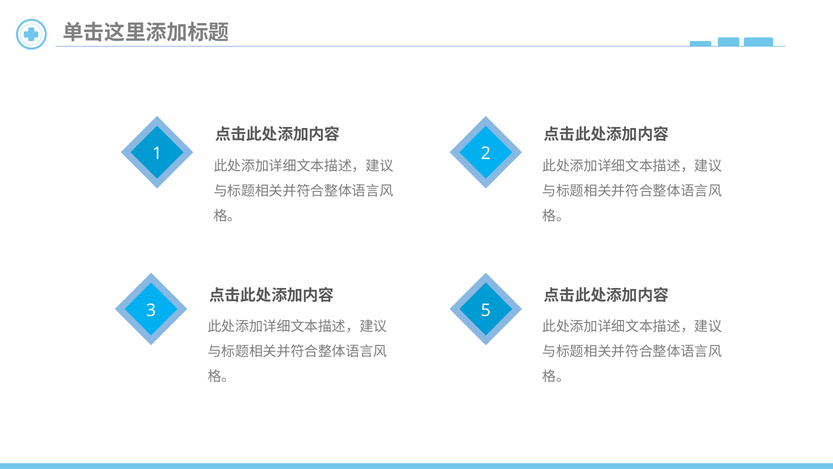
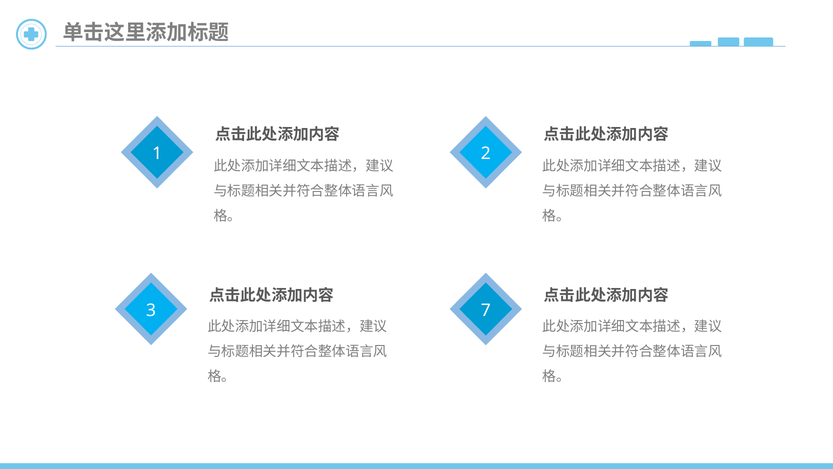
5: 5 -> 7
